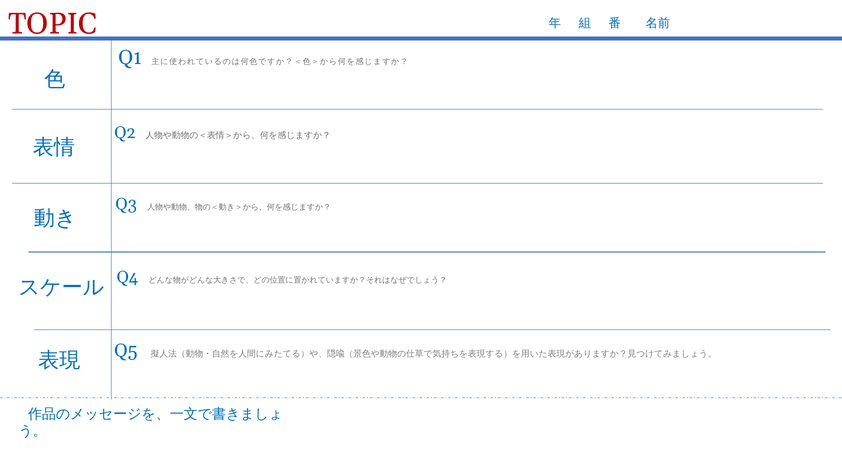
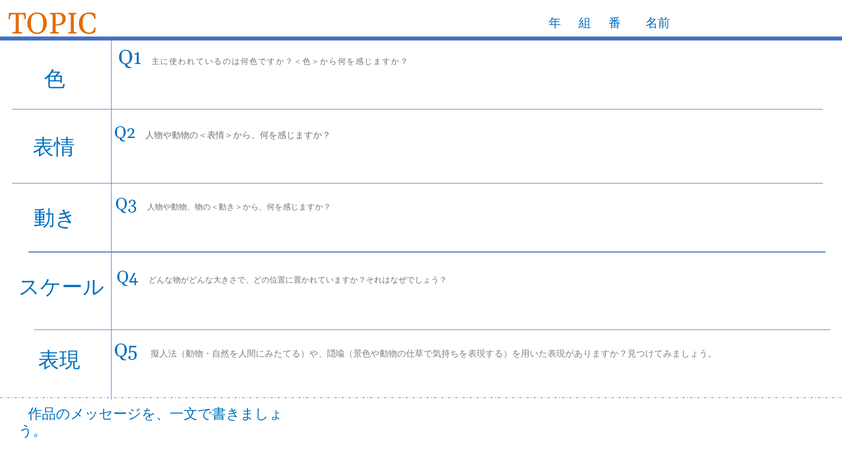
TOPIC colour: red -> orange
